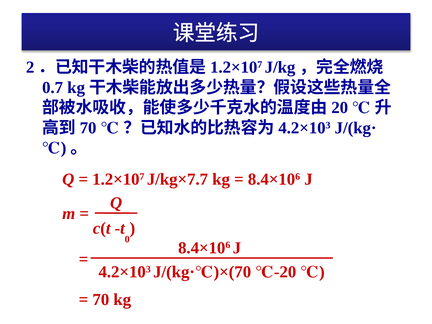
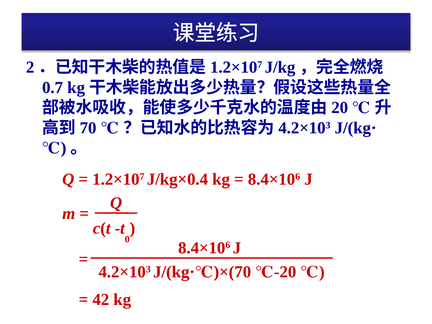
J/kg×7.7: J/kg×7.7 -> J/kg×0.4
70 at (101, 300): 70 -> 42
